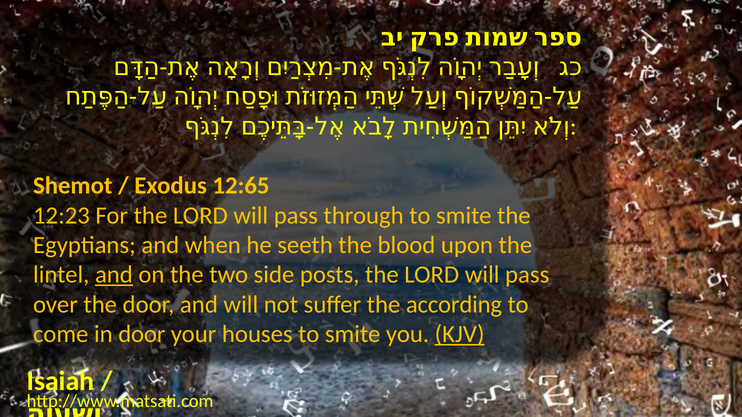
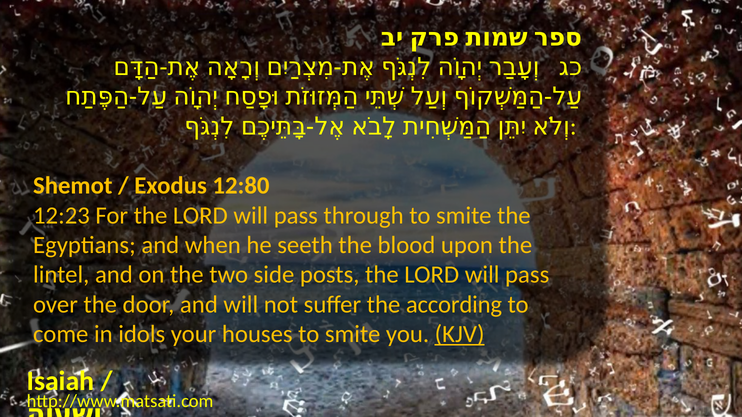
12:65: 12:65 -> 12:80
and at (114, 275) underline: present -> none
in door: door -> idols
